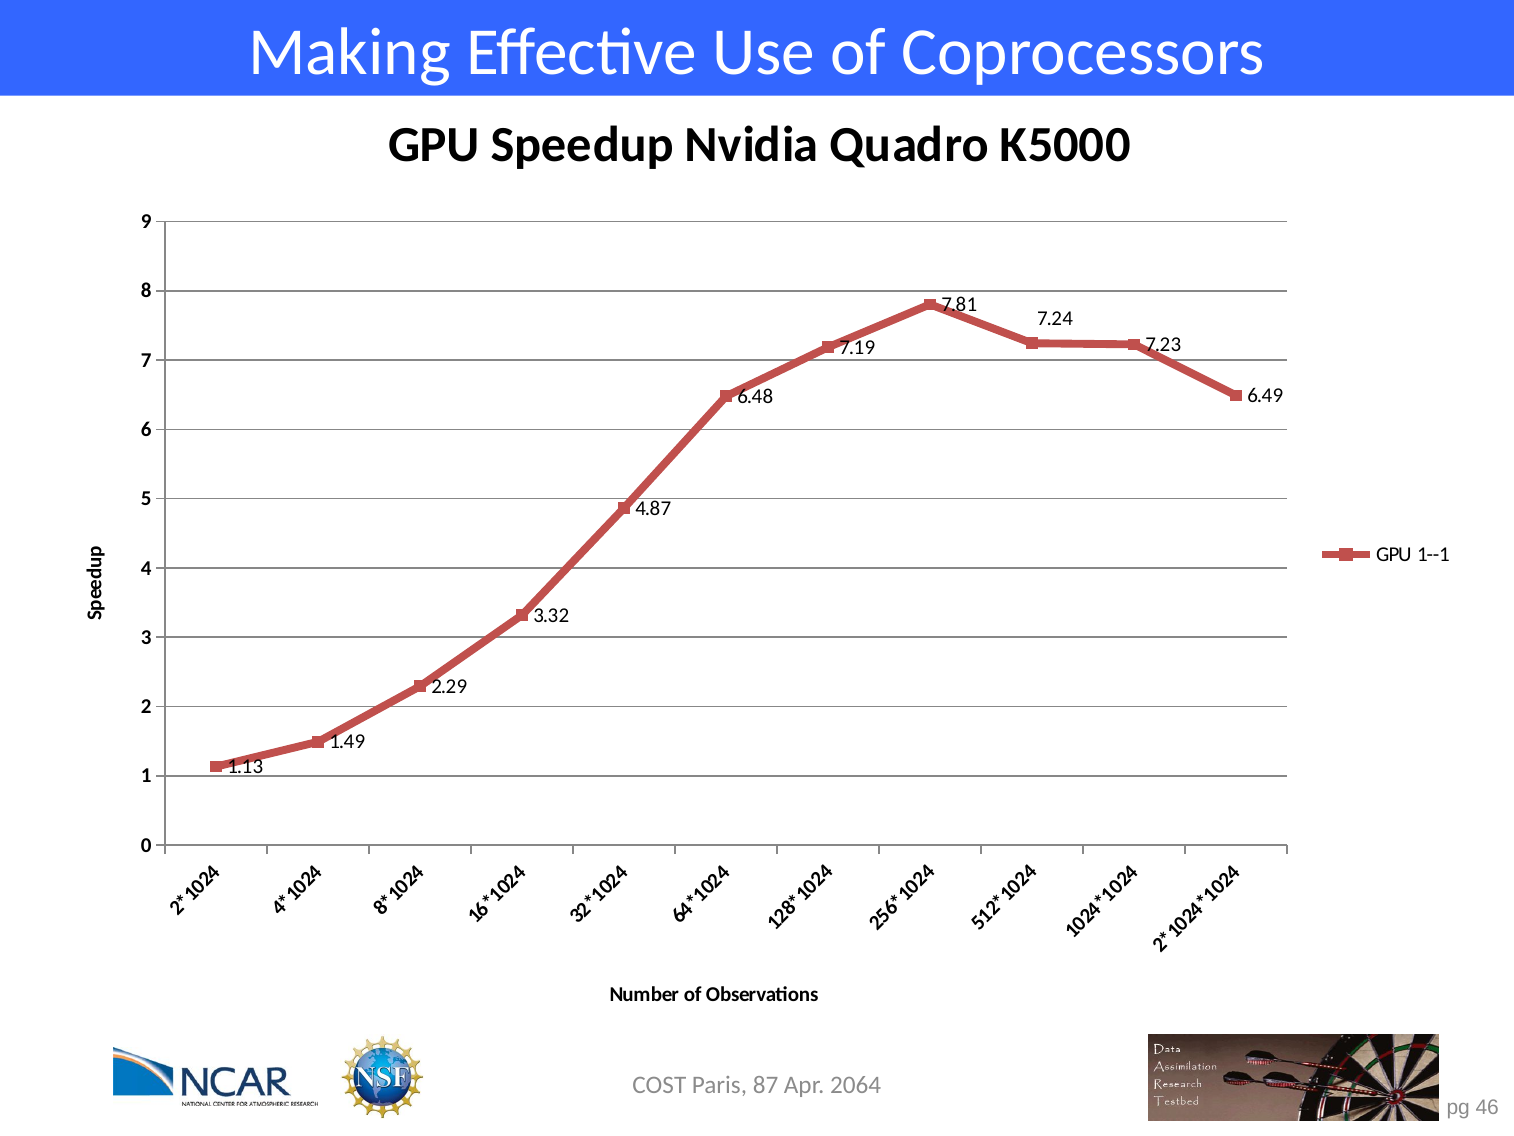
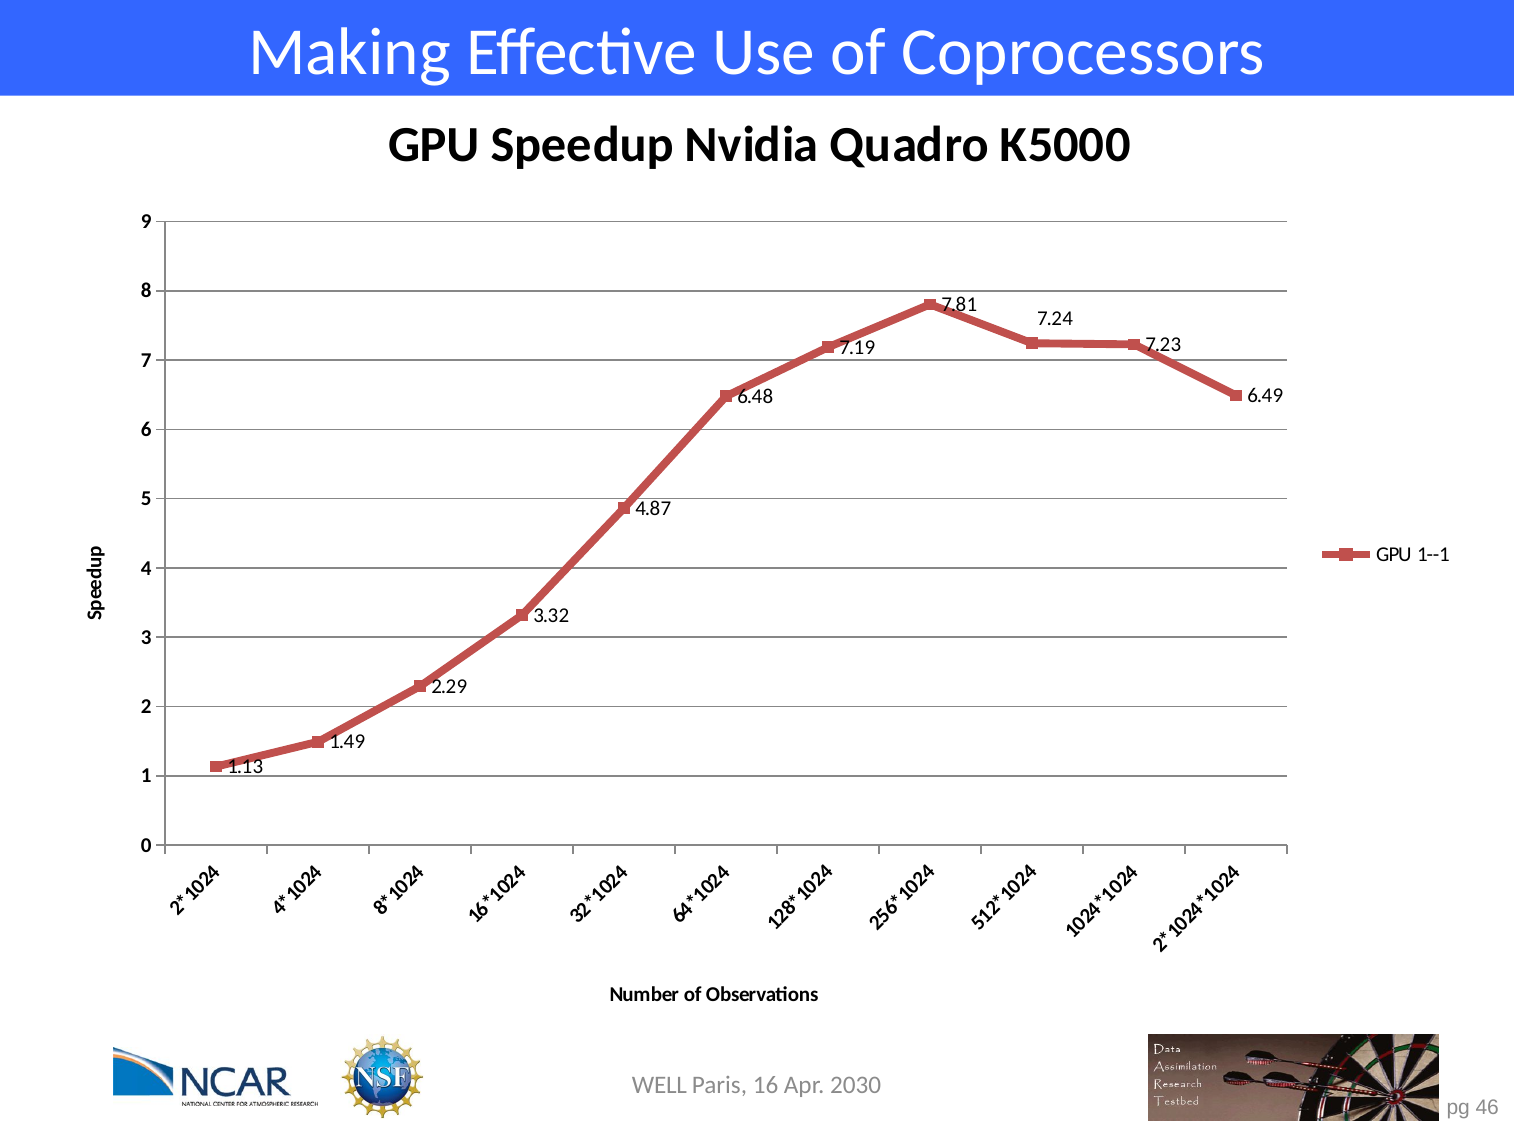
COST: COST -> WELL
87: 87 -> 16
2064: 2064 -> 2030
